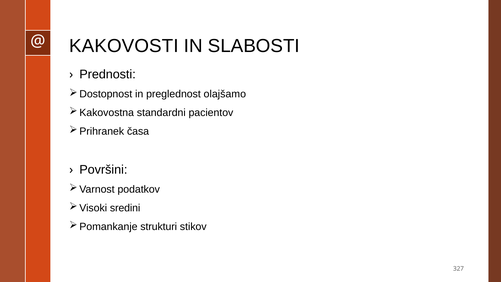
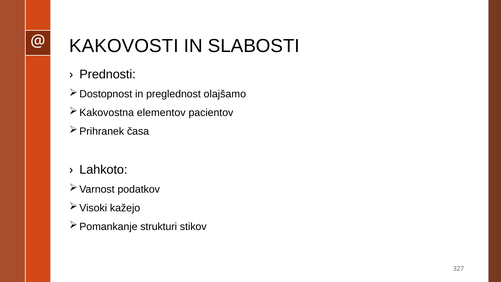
standardni: standardni -> elementov
Površini: Površini -> Lahkoto
sredini: sredini -> kažejo
